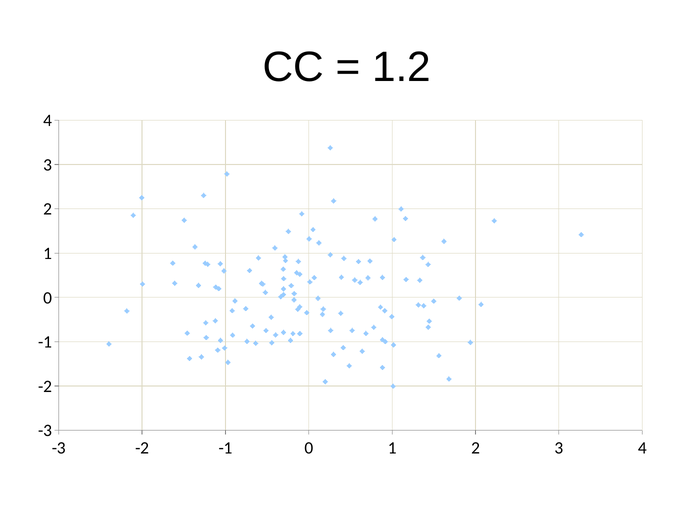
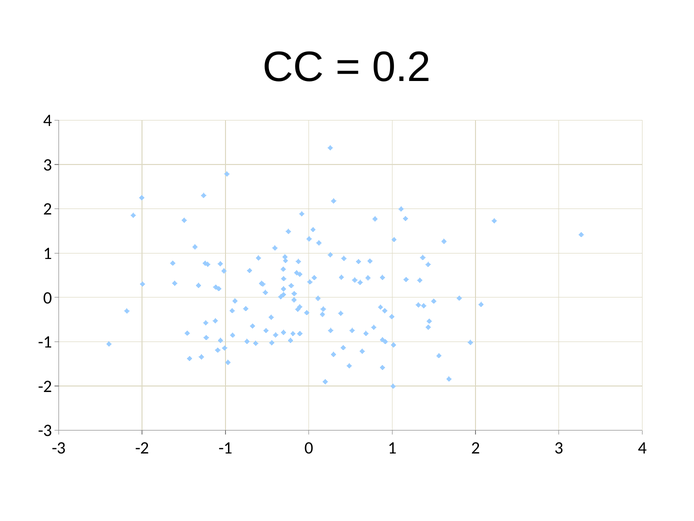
1.2: 1.2 -> 0.2
